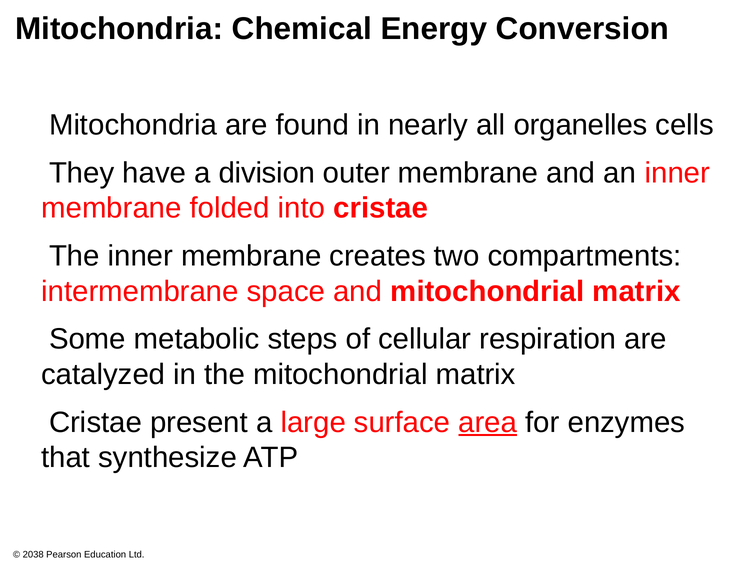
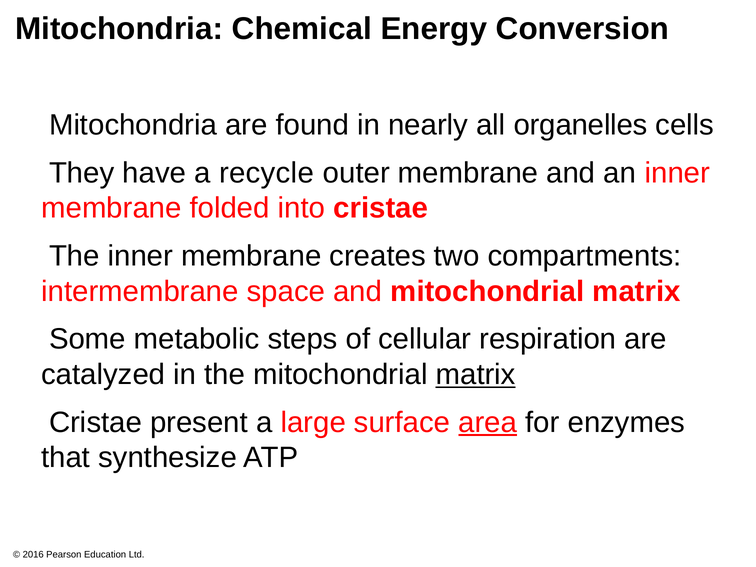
division: division -> recycle
matrix at (476, 375) underline: none -> present
2038: 2038 -> 2016
